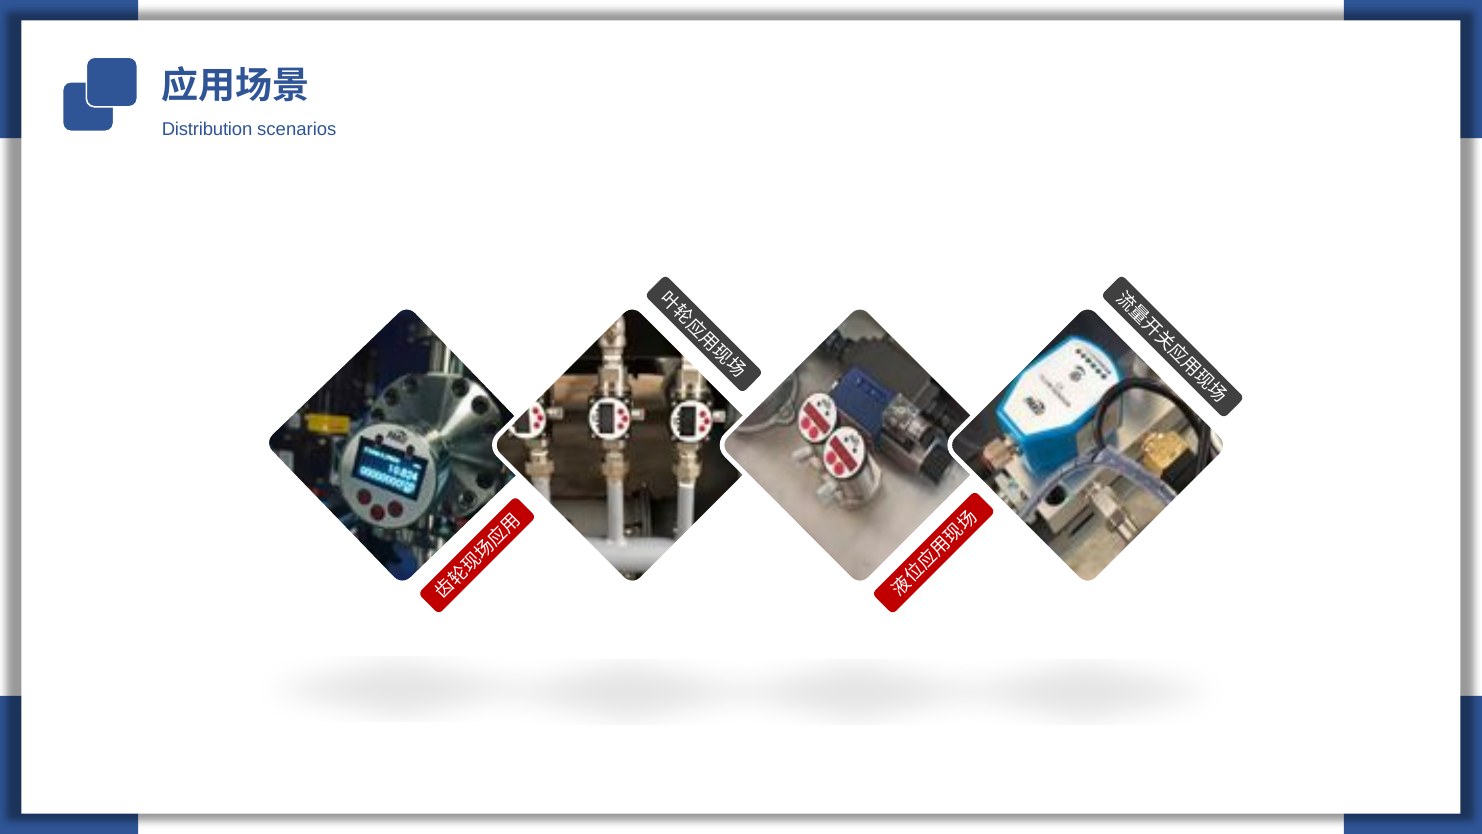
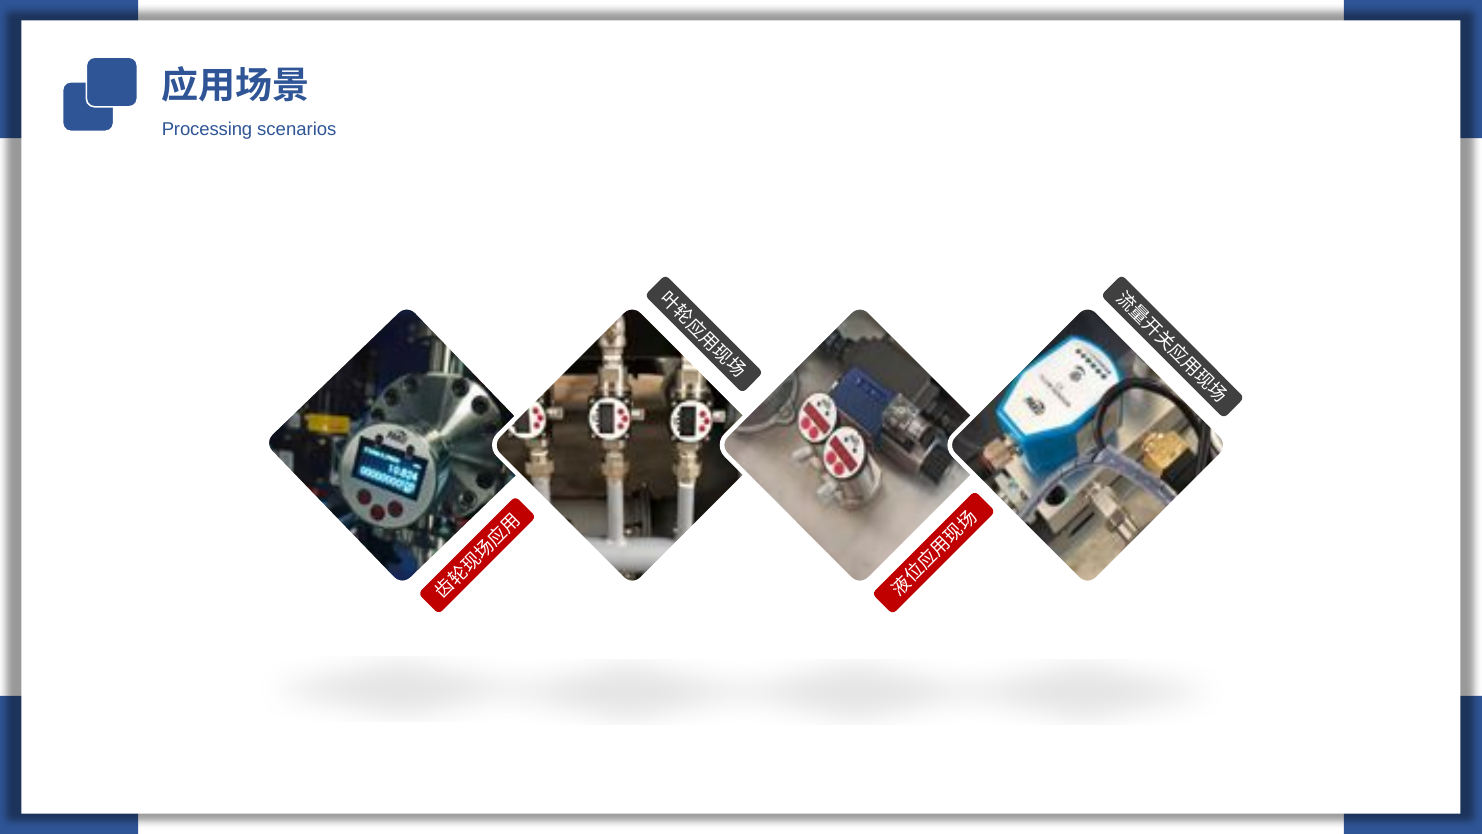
Distribution: Distribution -> Processing
